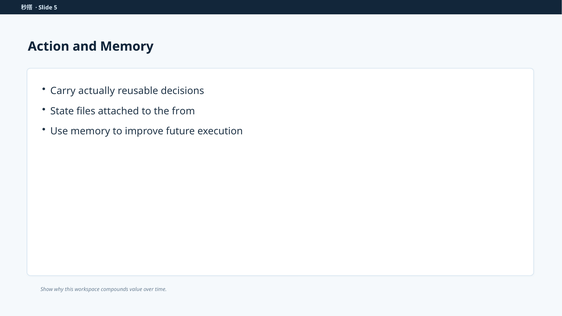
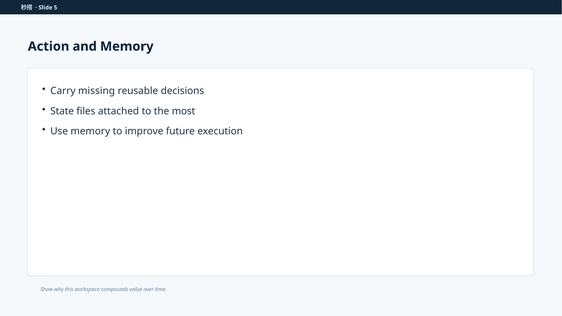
actually: actually -> missing
from: from -> most
